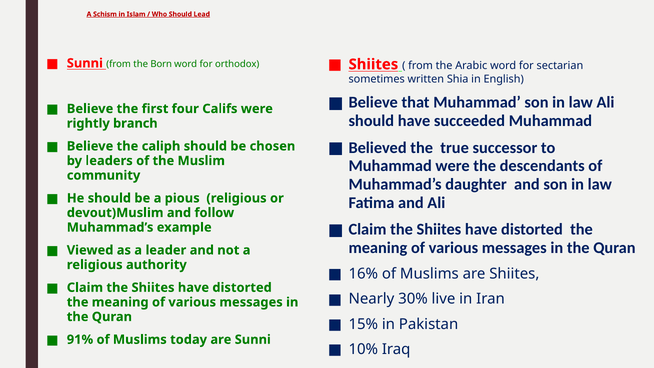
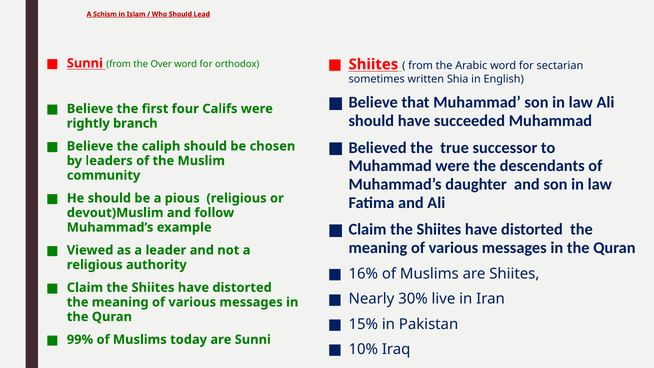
Born: Born -> Over
91%: 91% -> 99%
